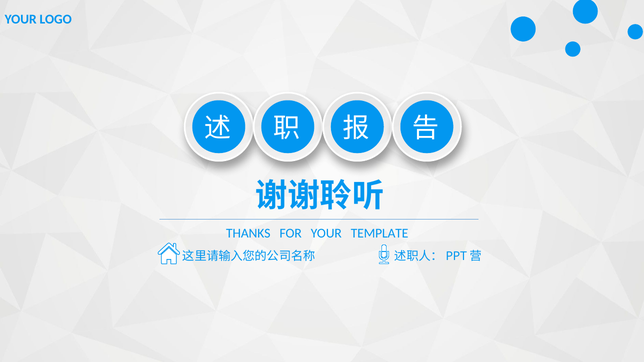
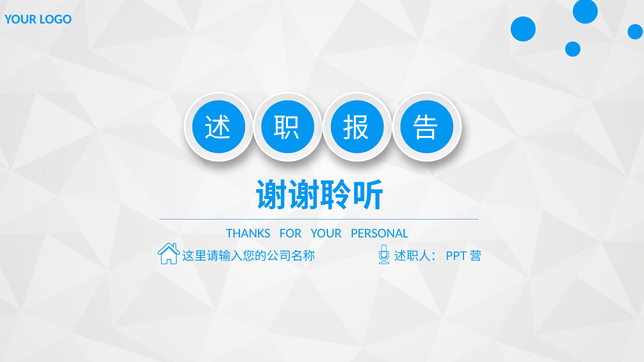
TEMPLATE: TEMPLATE -> PERSONAL
